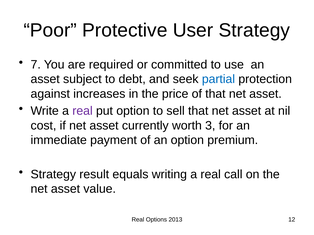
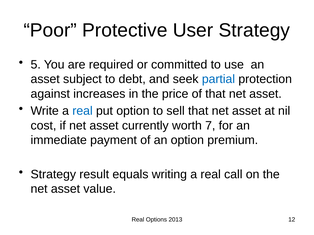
7: 7 -> 5
real at (82, 111) colour: purple -> blue
3: 3 -> 7
